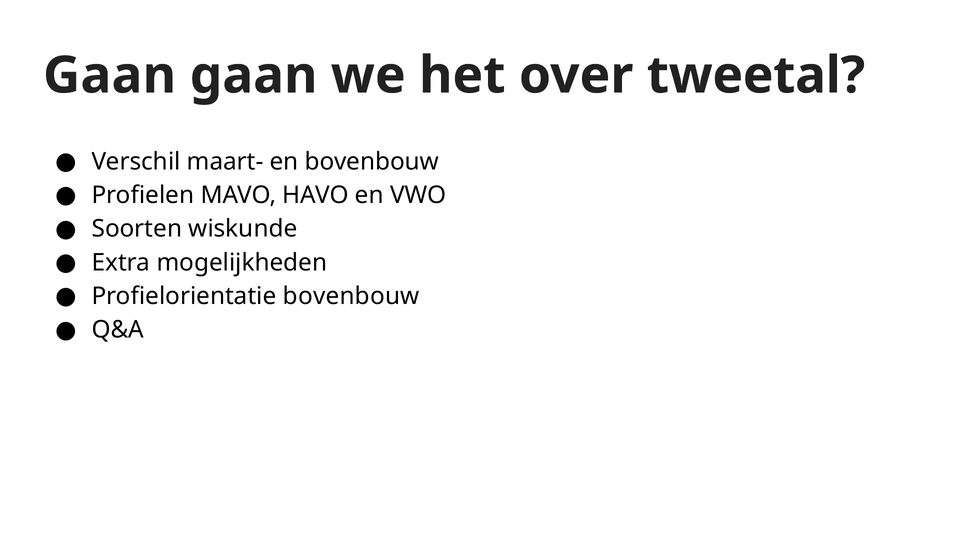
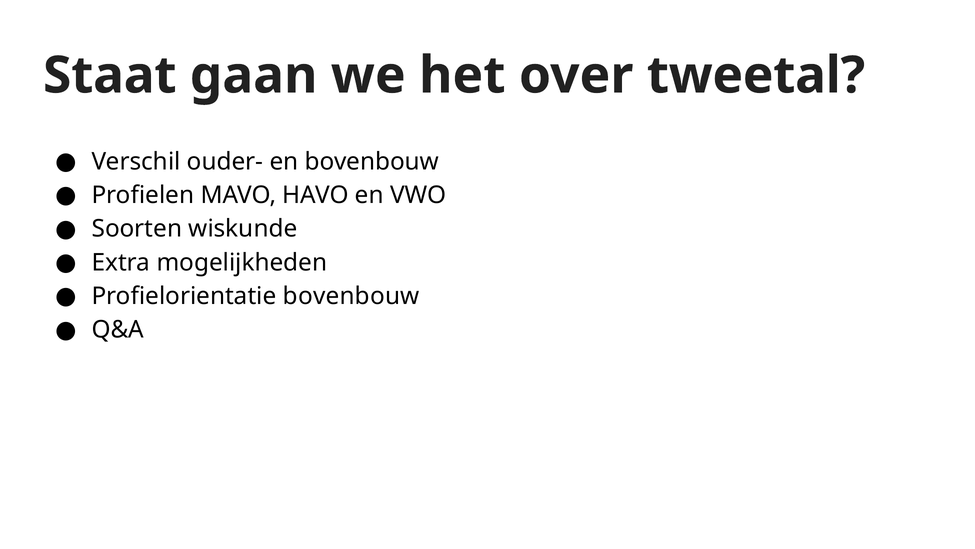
Gaan at (110, 75): Gaan -> Staat
maart-: maart- -> ouder-
